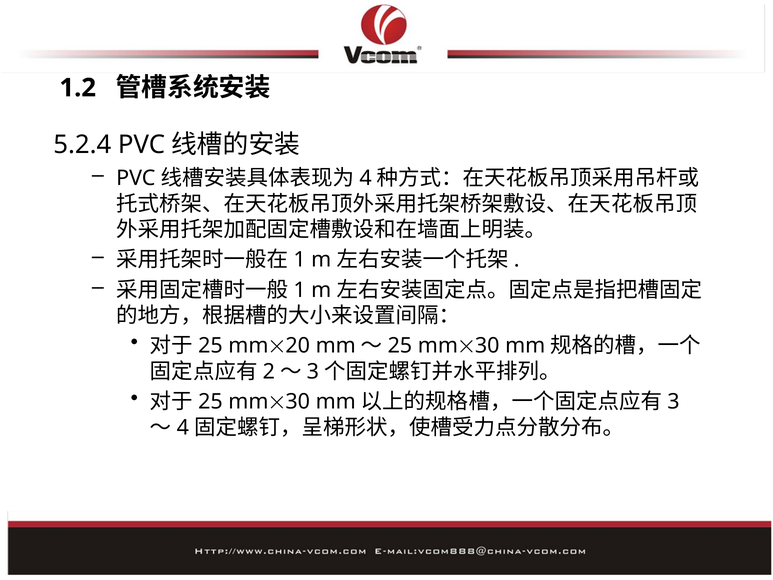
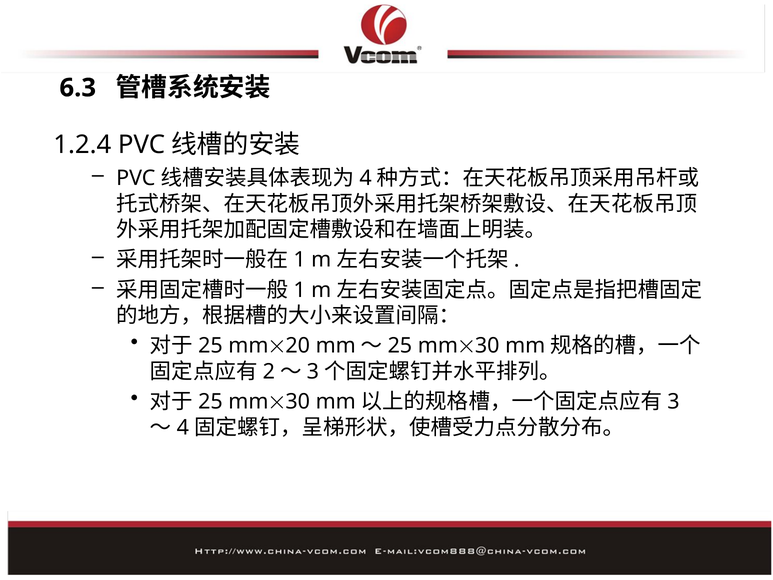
1.2: 1.2 -> 6.3
5.2.4: 5.2.4 -> 1.2.4
